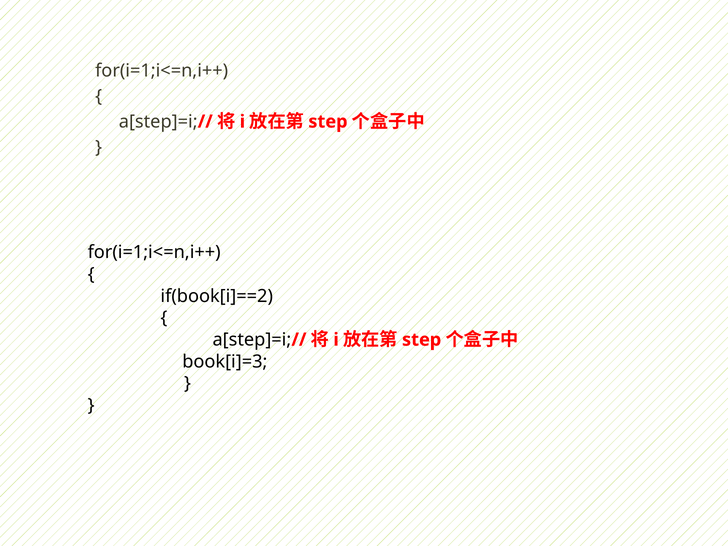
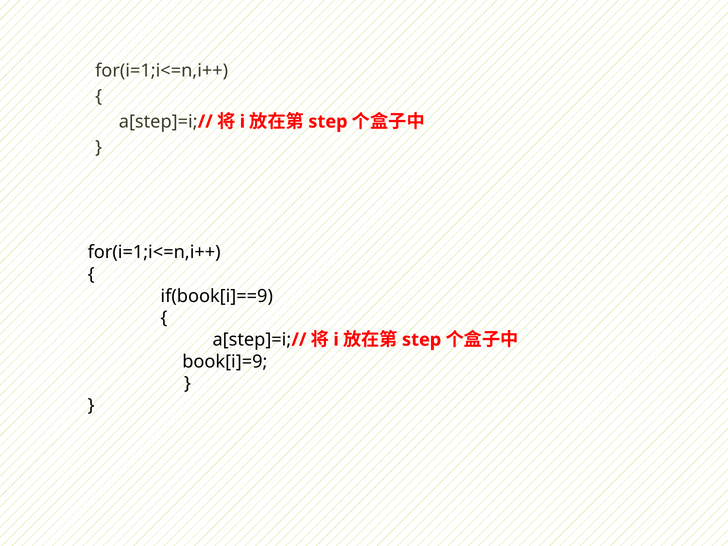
if(book[i]==2: if(book[i]==2 -> if(book[i]==9
book[i]=3: book[i]=3 -> book[i]=9
